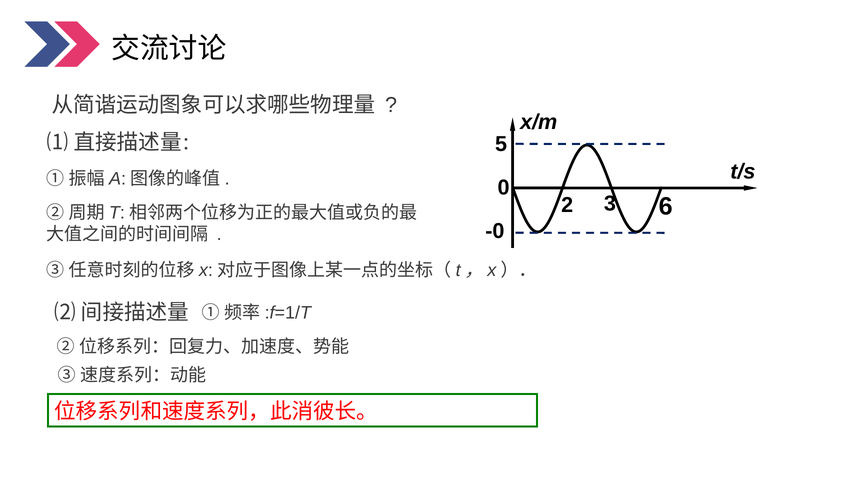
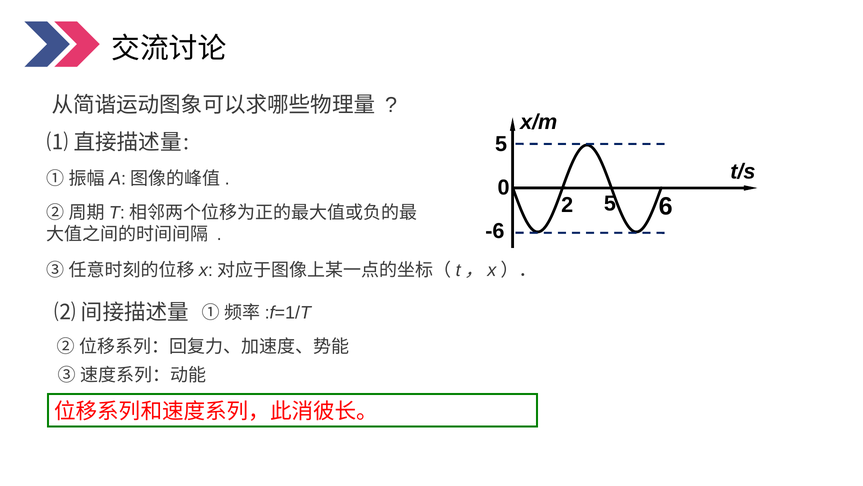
2 3: 3 -> 5
-0: -0 -> -6
